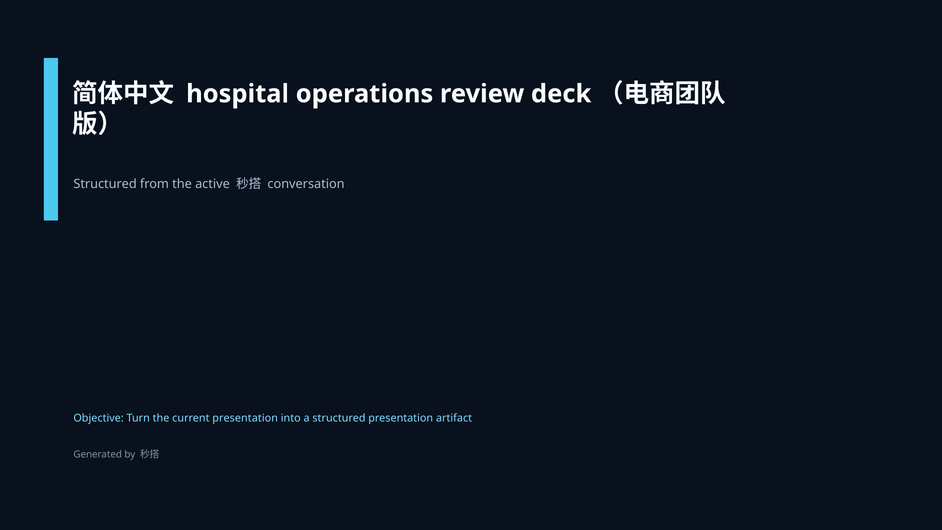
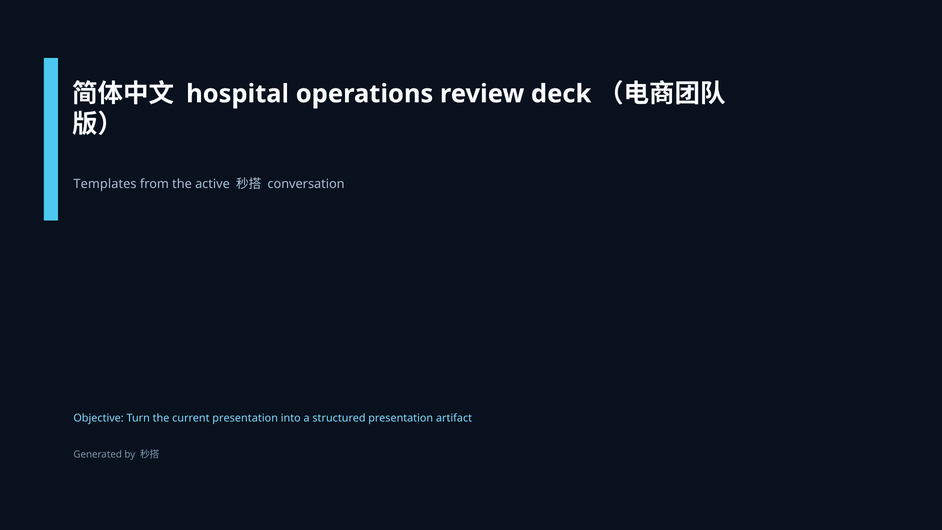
Structured at (105, 184): Structured -> Templates
